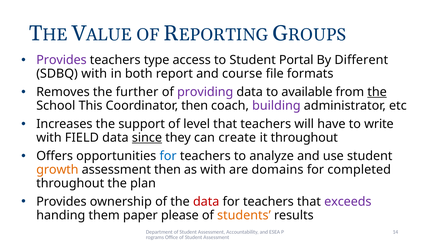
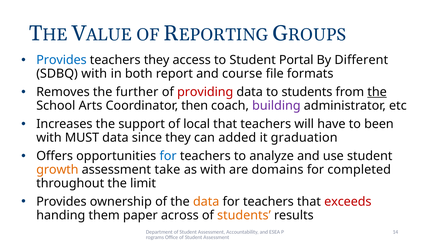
Provides at (61, 60) colour: purple -> blue
teachers type: type -> they
providing colour: purple -> red
to available: available -> students
This: This -> Arts
level: level -> local
write: write -> been
FIELD: FIELD -> MUST
since underline: present -> none
create: create -> added
it throughout: throughout -> graduation
assessment then: then -> take
plan: plan -> limit
data at (206, 201) colour: red -> orange
exceeds colour: purple -> red
please: please -> across
